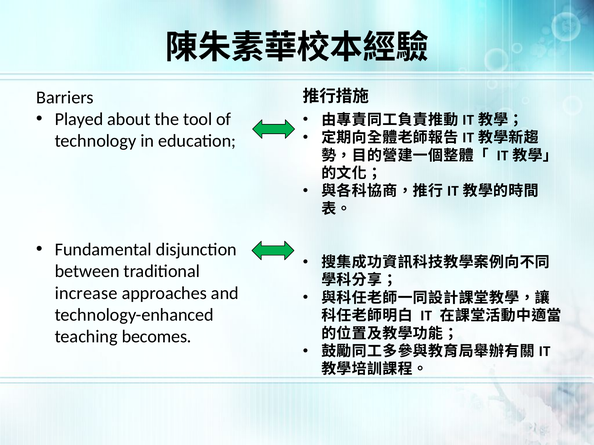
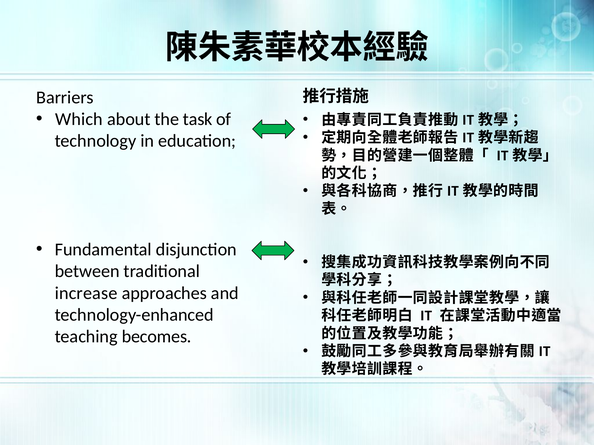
Played: Played -> Which
tool: tool -> task
